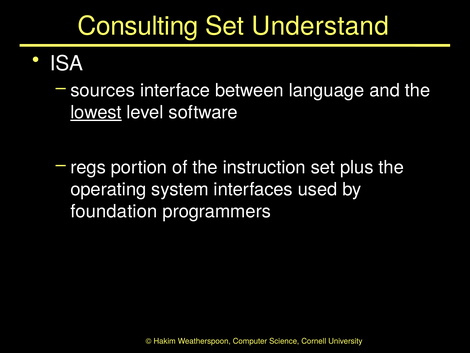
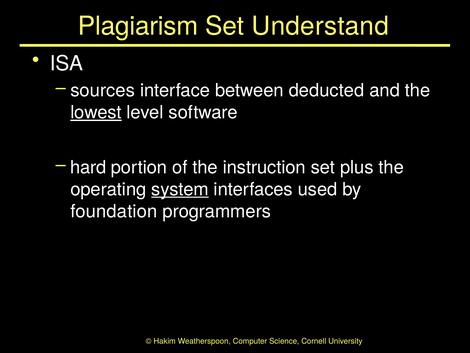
Consulting: Consulting -> Plagiarism
language: language -> deducted
regs: regs -> hard
system underline: none -> present
